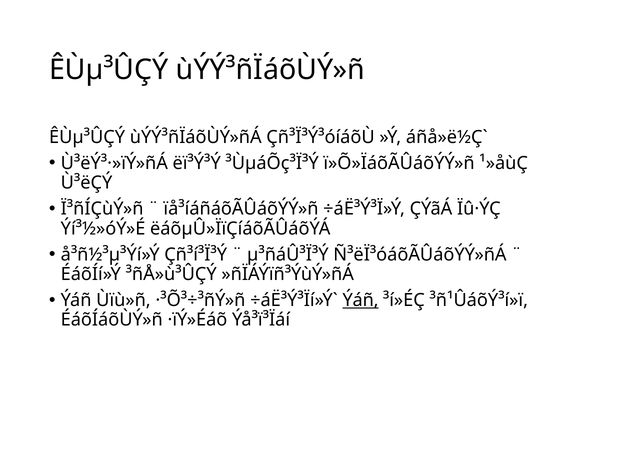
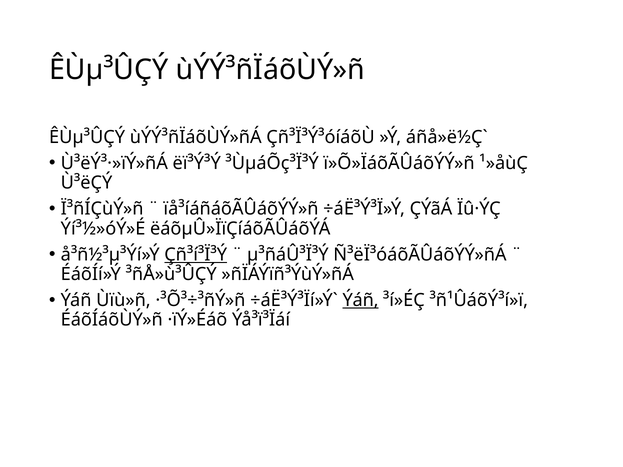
Çñ³í³Ï³Ý underline: none -> present
